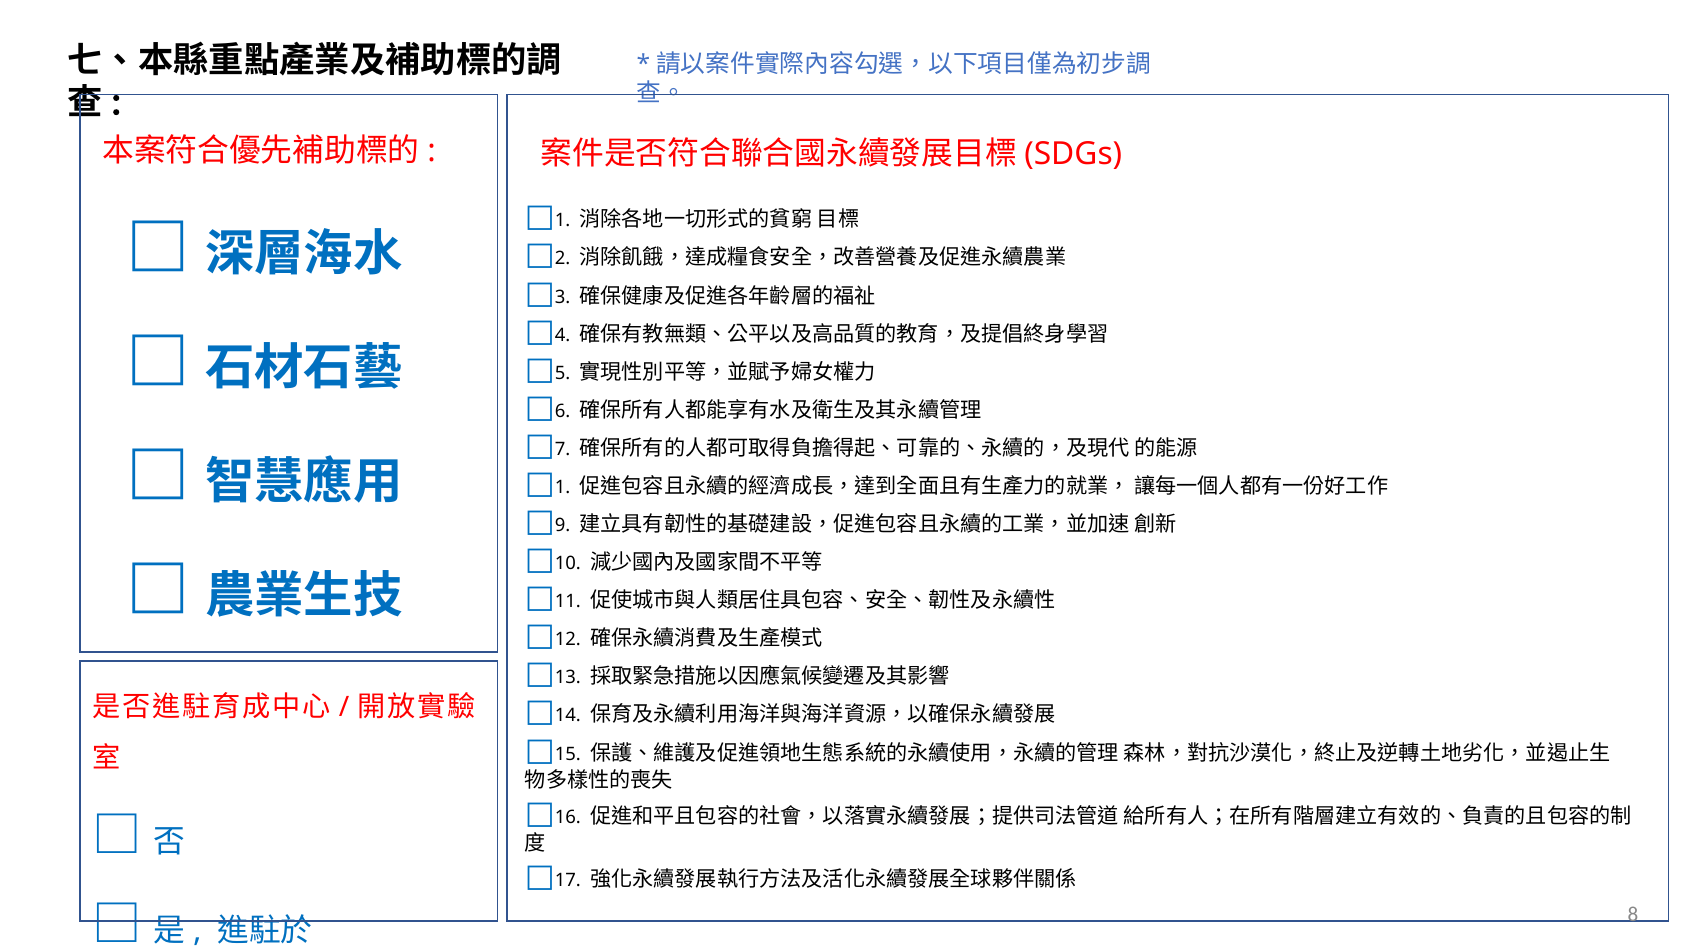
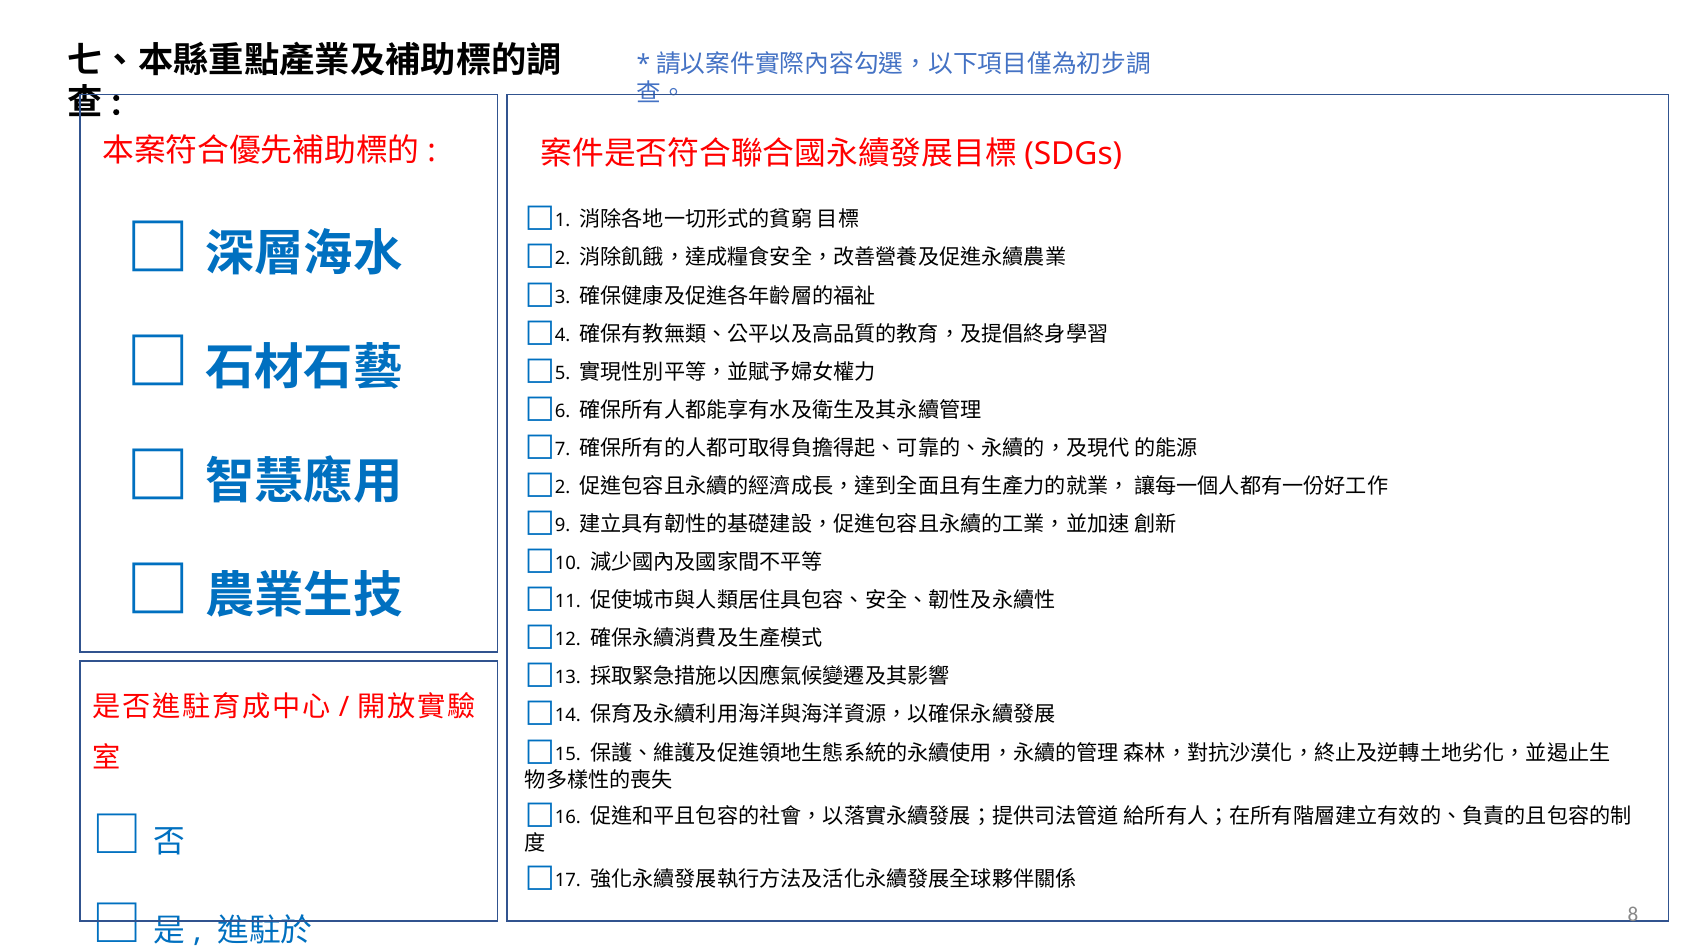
1 at (563, 487): 1 -> 2
